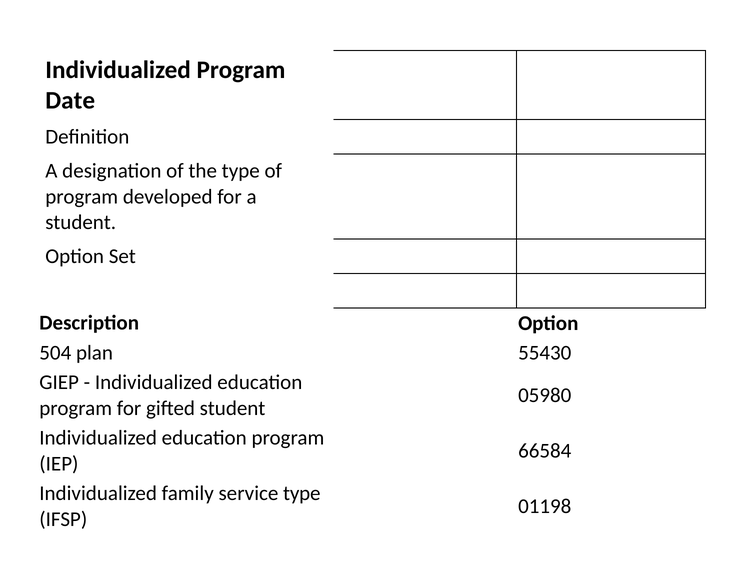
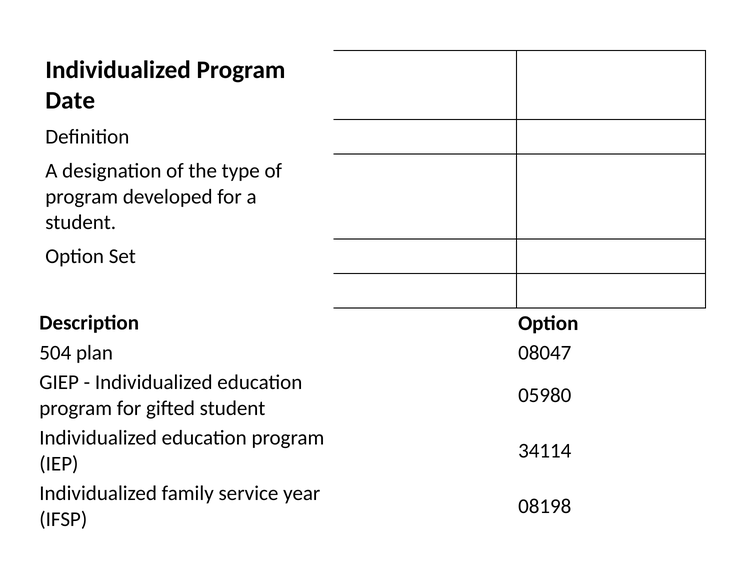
55430: 55430 -> 08047
66584: 66584 -> 34114
service type: type -> year
01198: 01198 -> 08198
